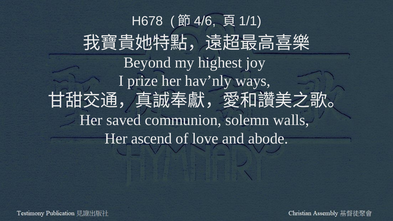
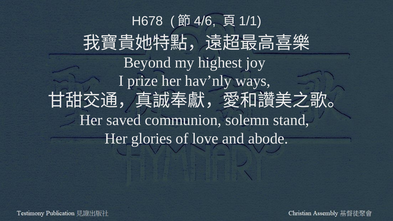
walls: walls -> stand
ascend: ascend -> glories
